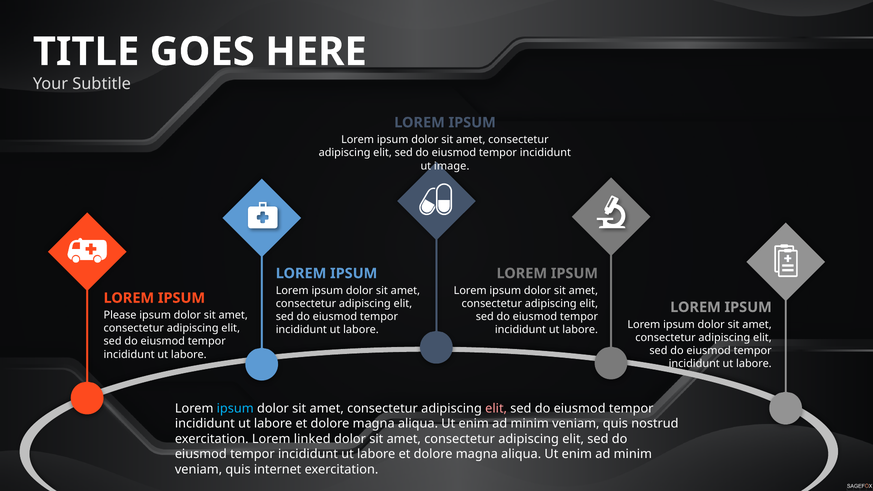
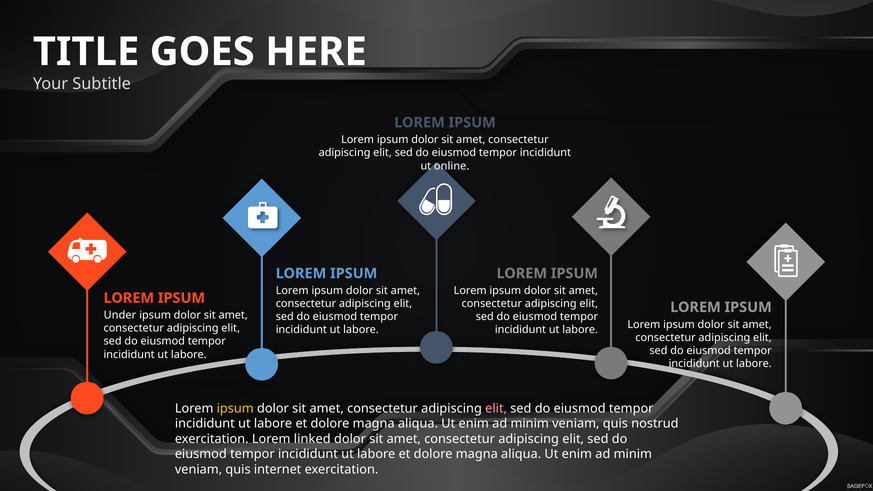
image: image -> online
Please: Please -> Under
ipsum at (235, 408) colour: light blue -> yellow
